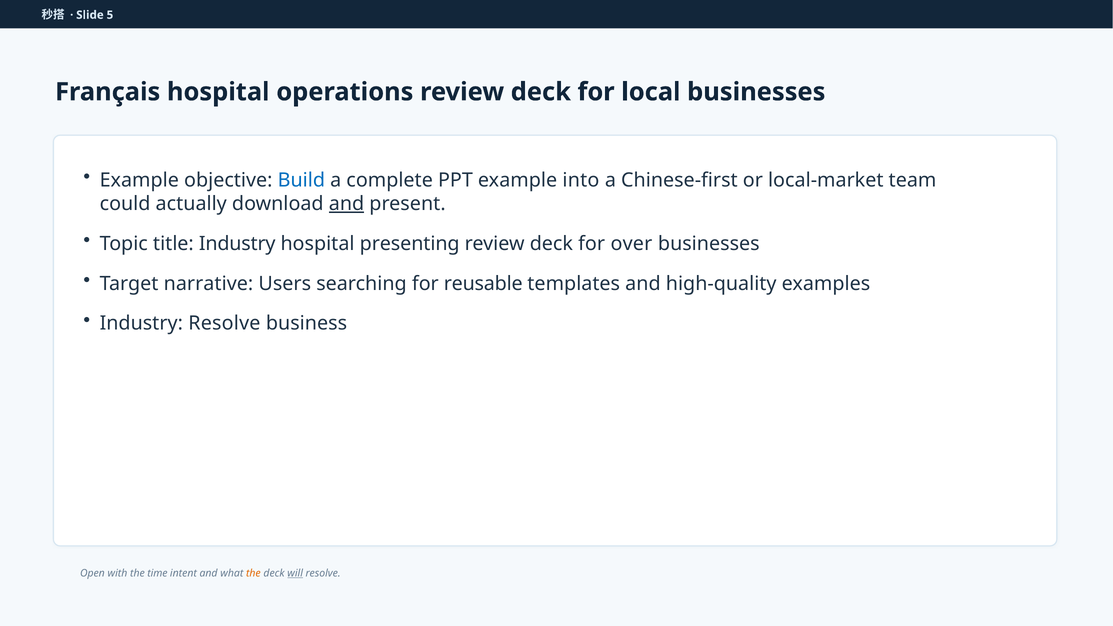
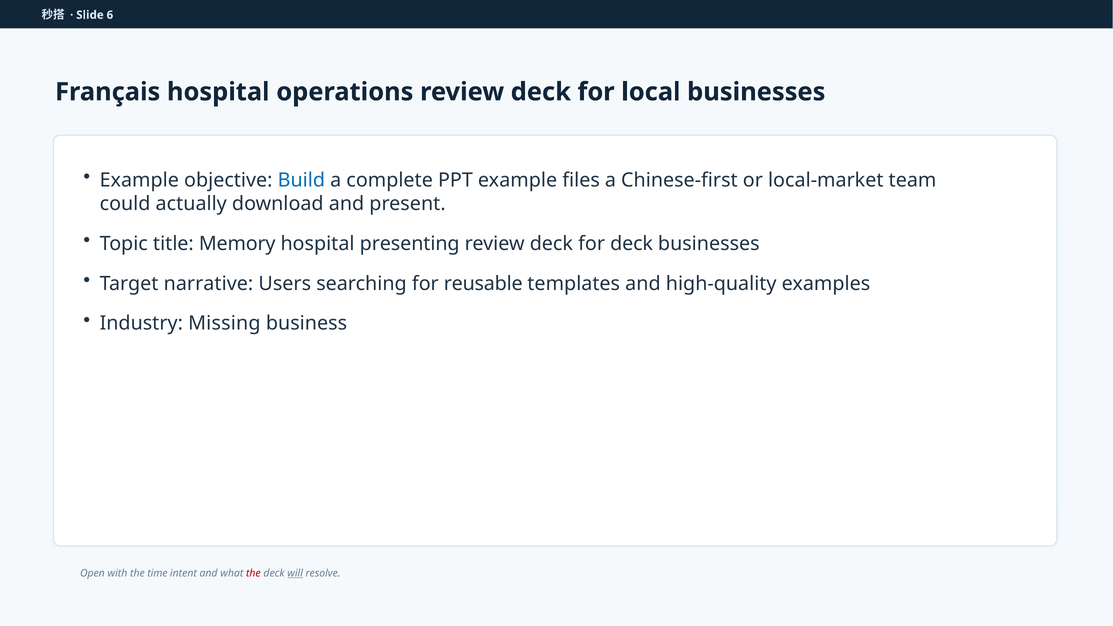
5: 5 -> 6
into: into -> files
and at (347, 204) underline: present -> none
title Industry: Industry -> Memory
for over: over -> deck
Industry Resolve: Resolve -> Missing
the at (253, 573) colour: orange -> red
